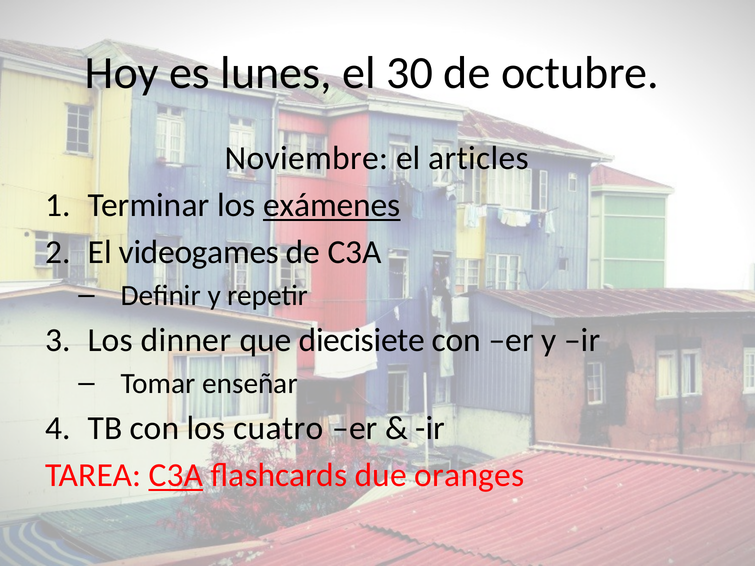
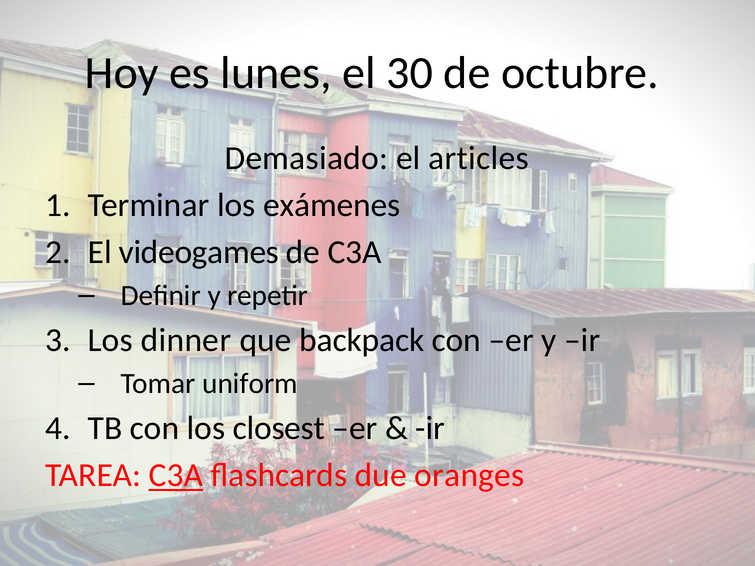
Noviembre: Noviembre -> Demasiado
exámenes underline: present -> none
diecisiete: diecisiete -> backpack
enseñar: enseñar -> uniform
cuatro: cuatro -> closest
